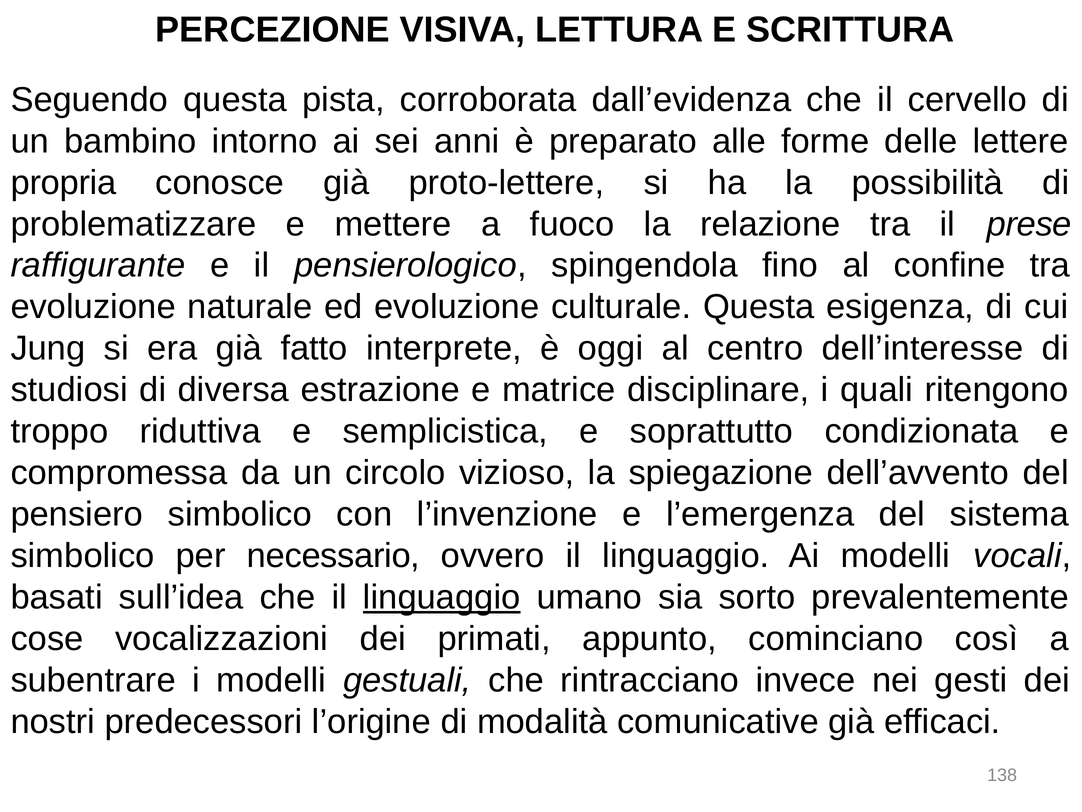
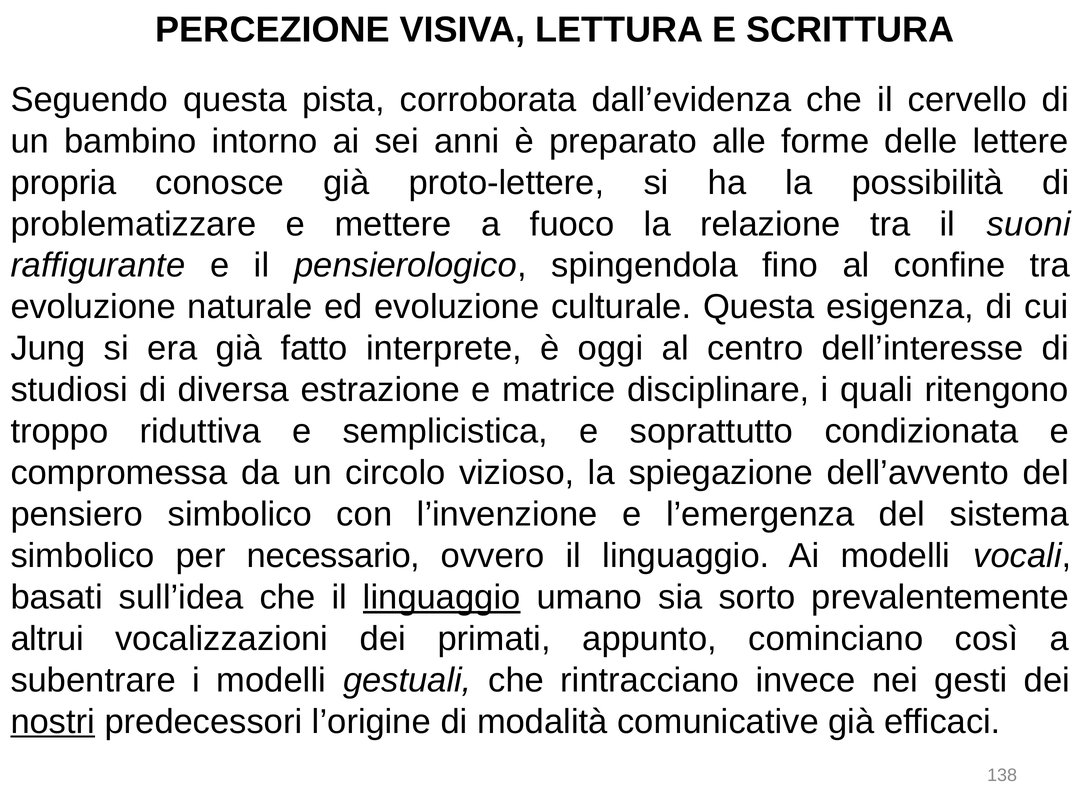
prese: prese -> suoni
cose: cose -> altrui
nostri underline: none -> present
